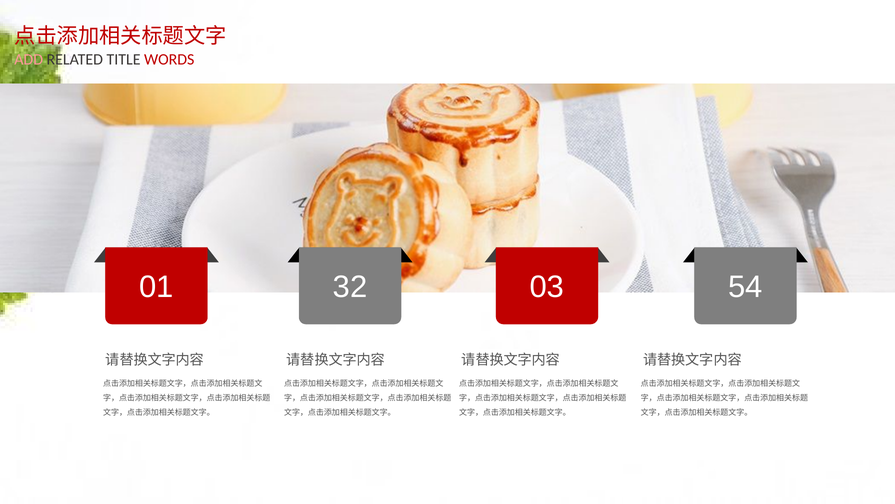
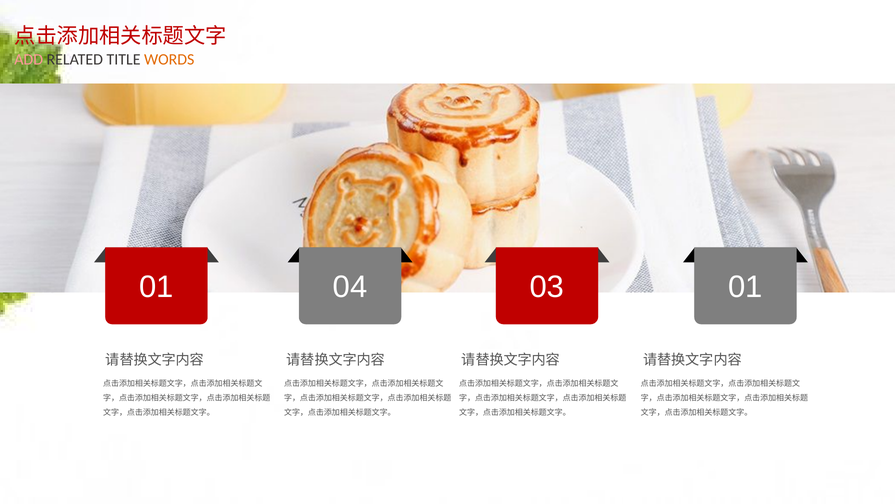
WORDS colour: red -> orange
32: 32 -> 04
03 54: 54 -> 01
